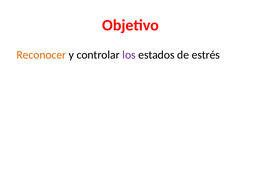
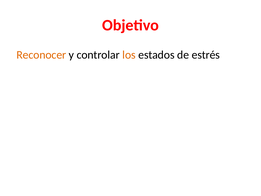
los colour: purple -> orange
